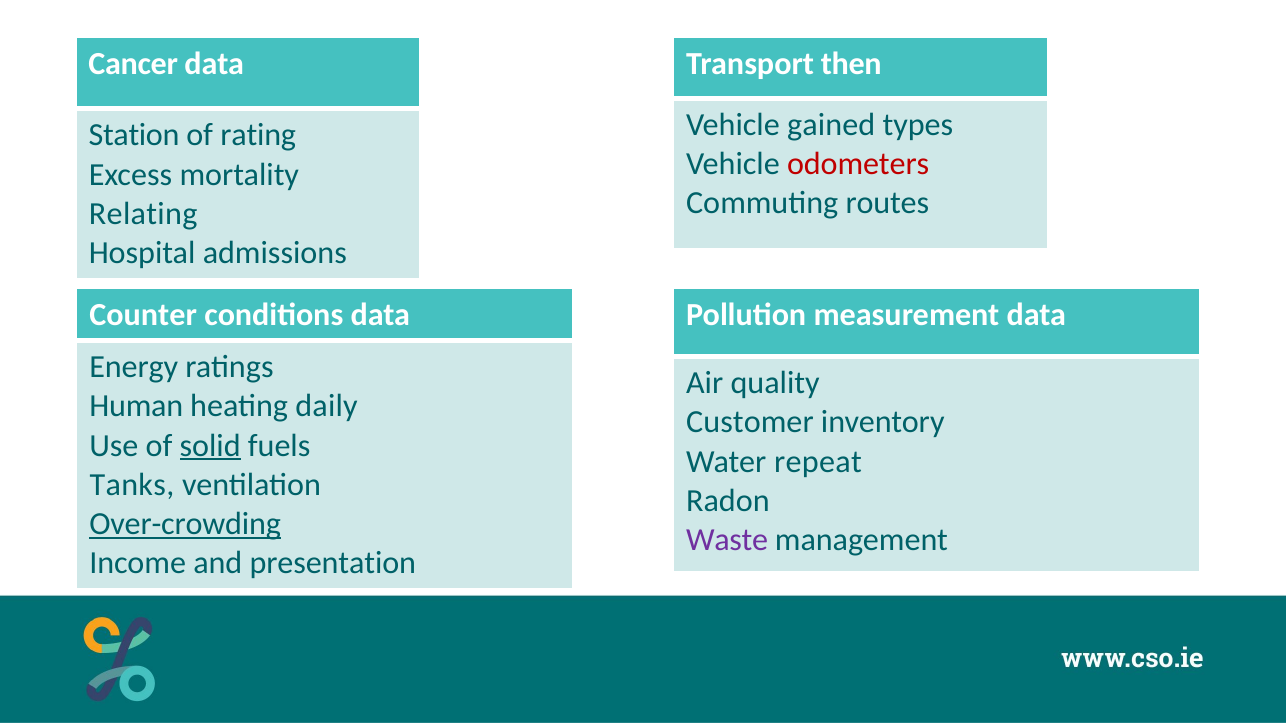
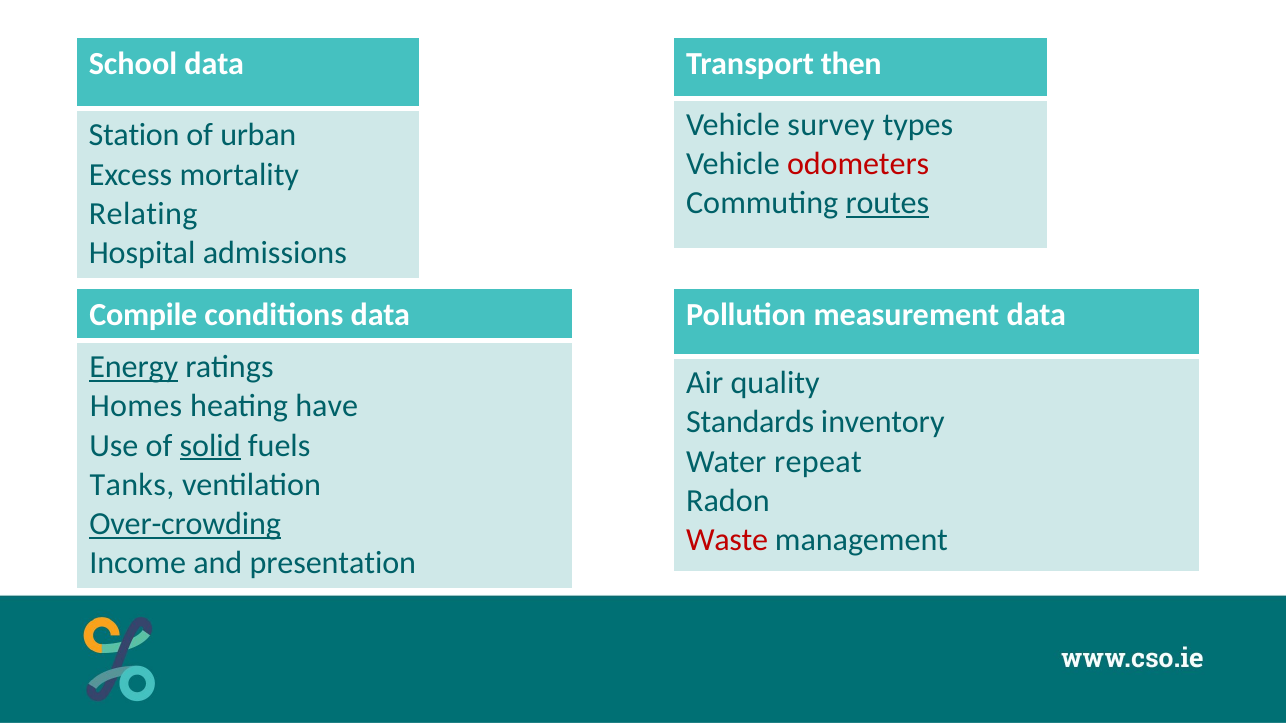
Cancer: Cancer -> School
gained: gained -> survey
rating: rating -> urban
routes underline: none -> present
Counter: Counter -> Compile
Energy underline: none -> present
Human: Human -> Homes
daily: daily -> have
Customer: Customer -> Standards
Waste colour: purple -> red
